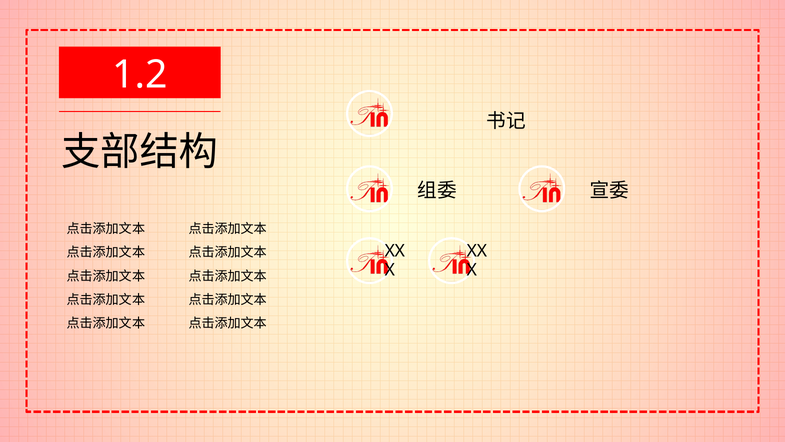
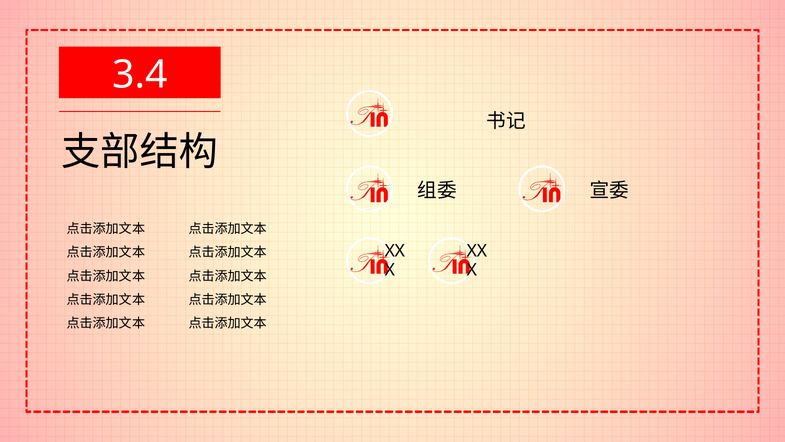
1.2: 1.2 -> 3.4
